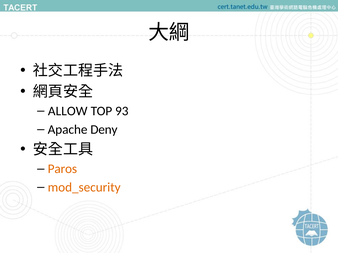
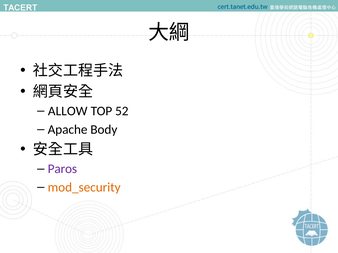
93: 93 -> 52
Deny: Deny -> Body
Paros colour: orange -> purple
